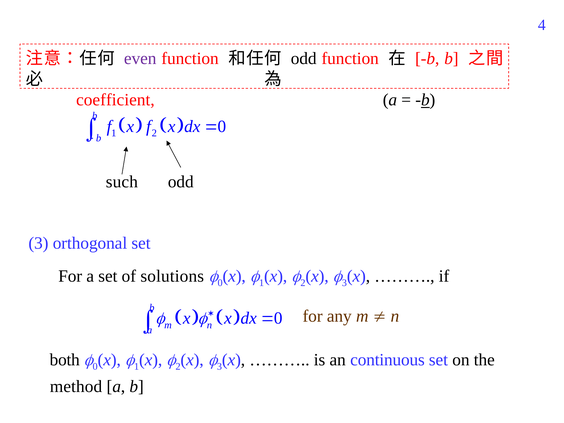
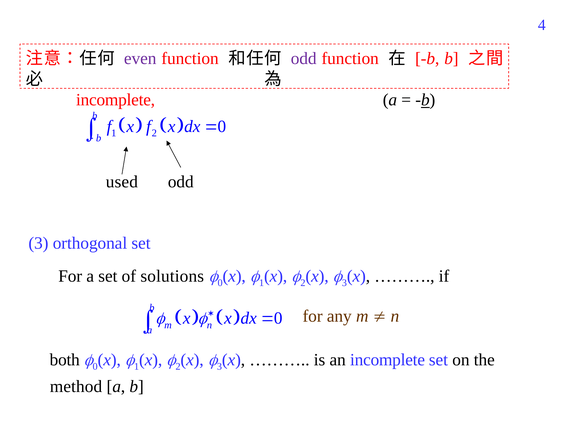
odd at (304, 58) colour: black -> purple
coefficient at (115, 100): coefficient -> incomplete
such: such -> used
an continuous: continuous -> incomplete
